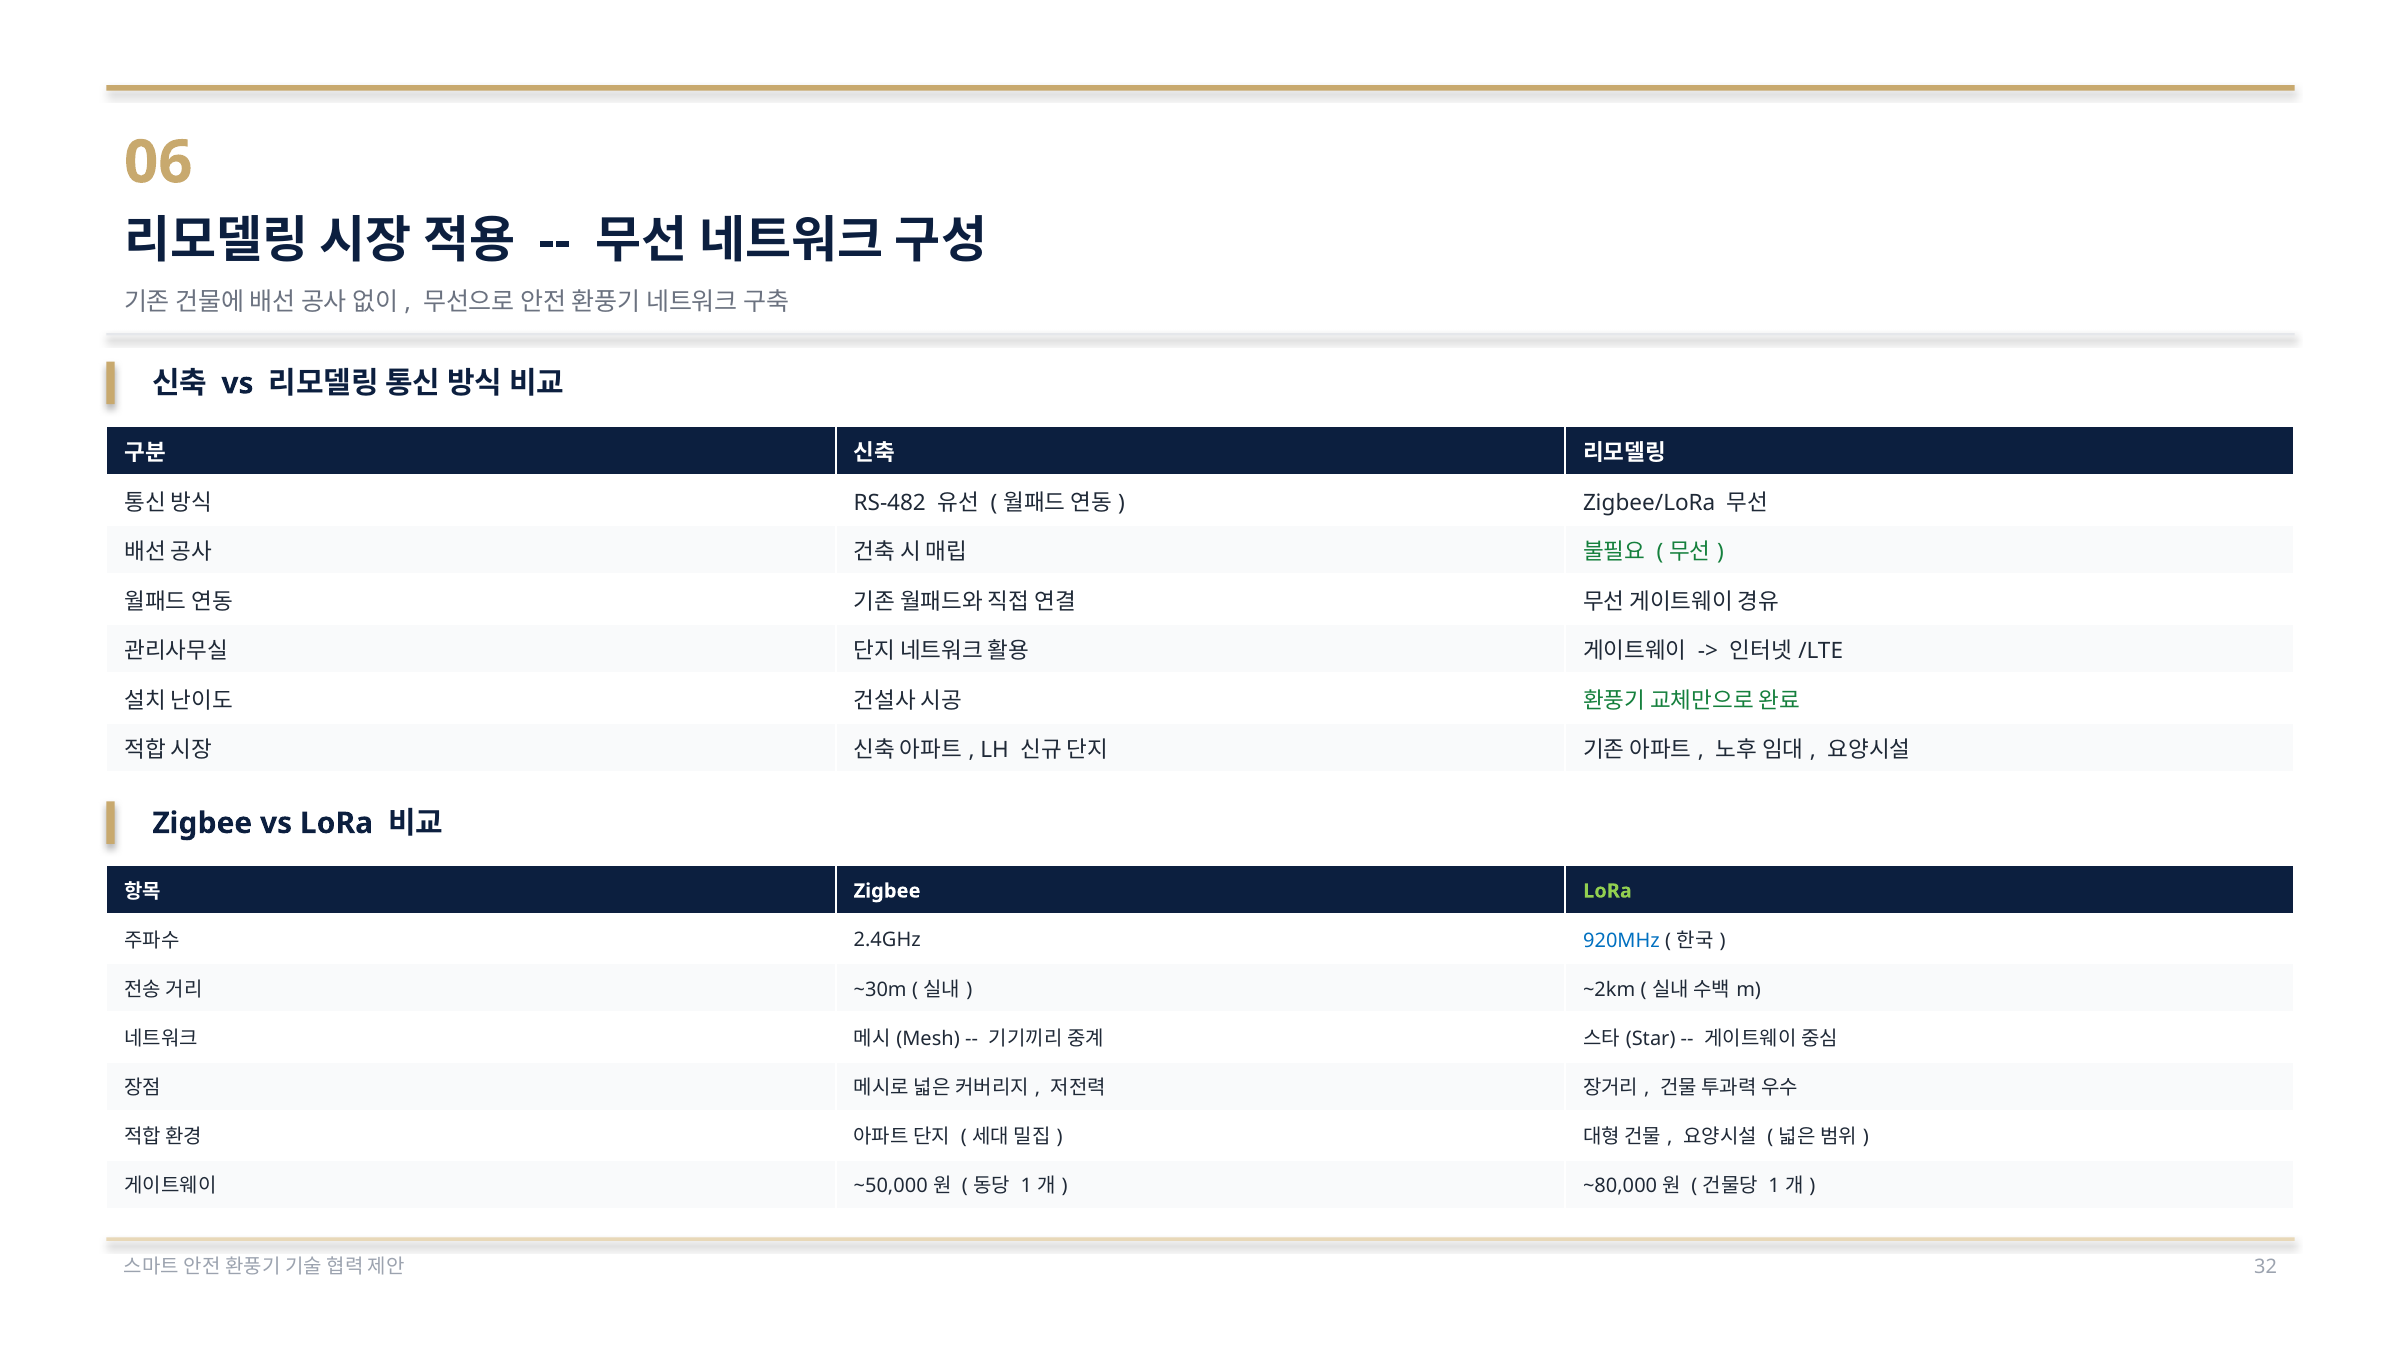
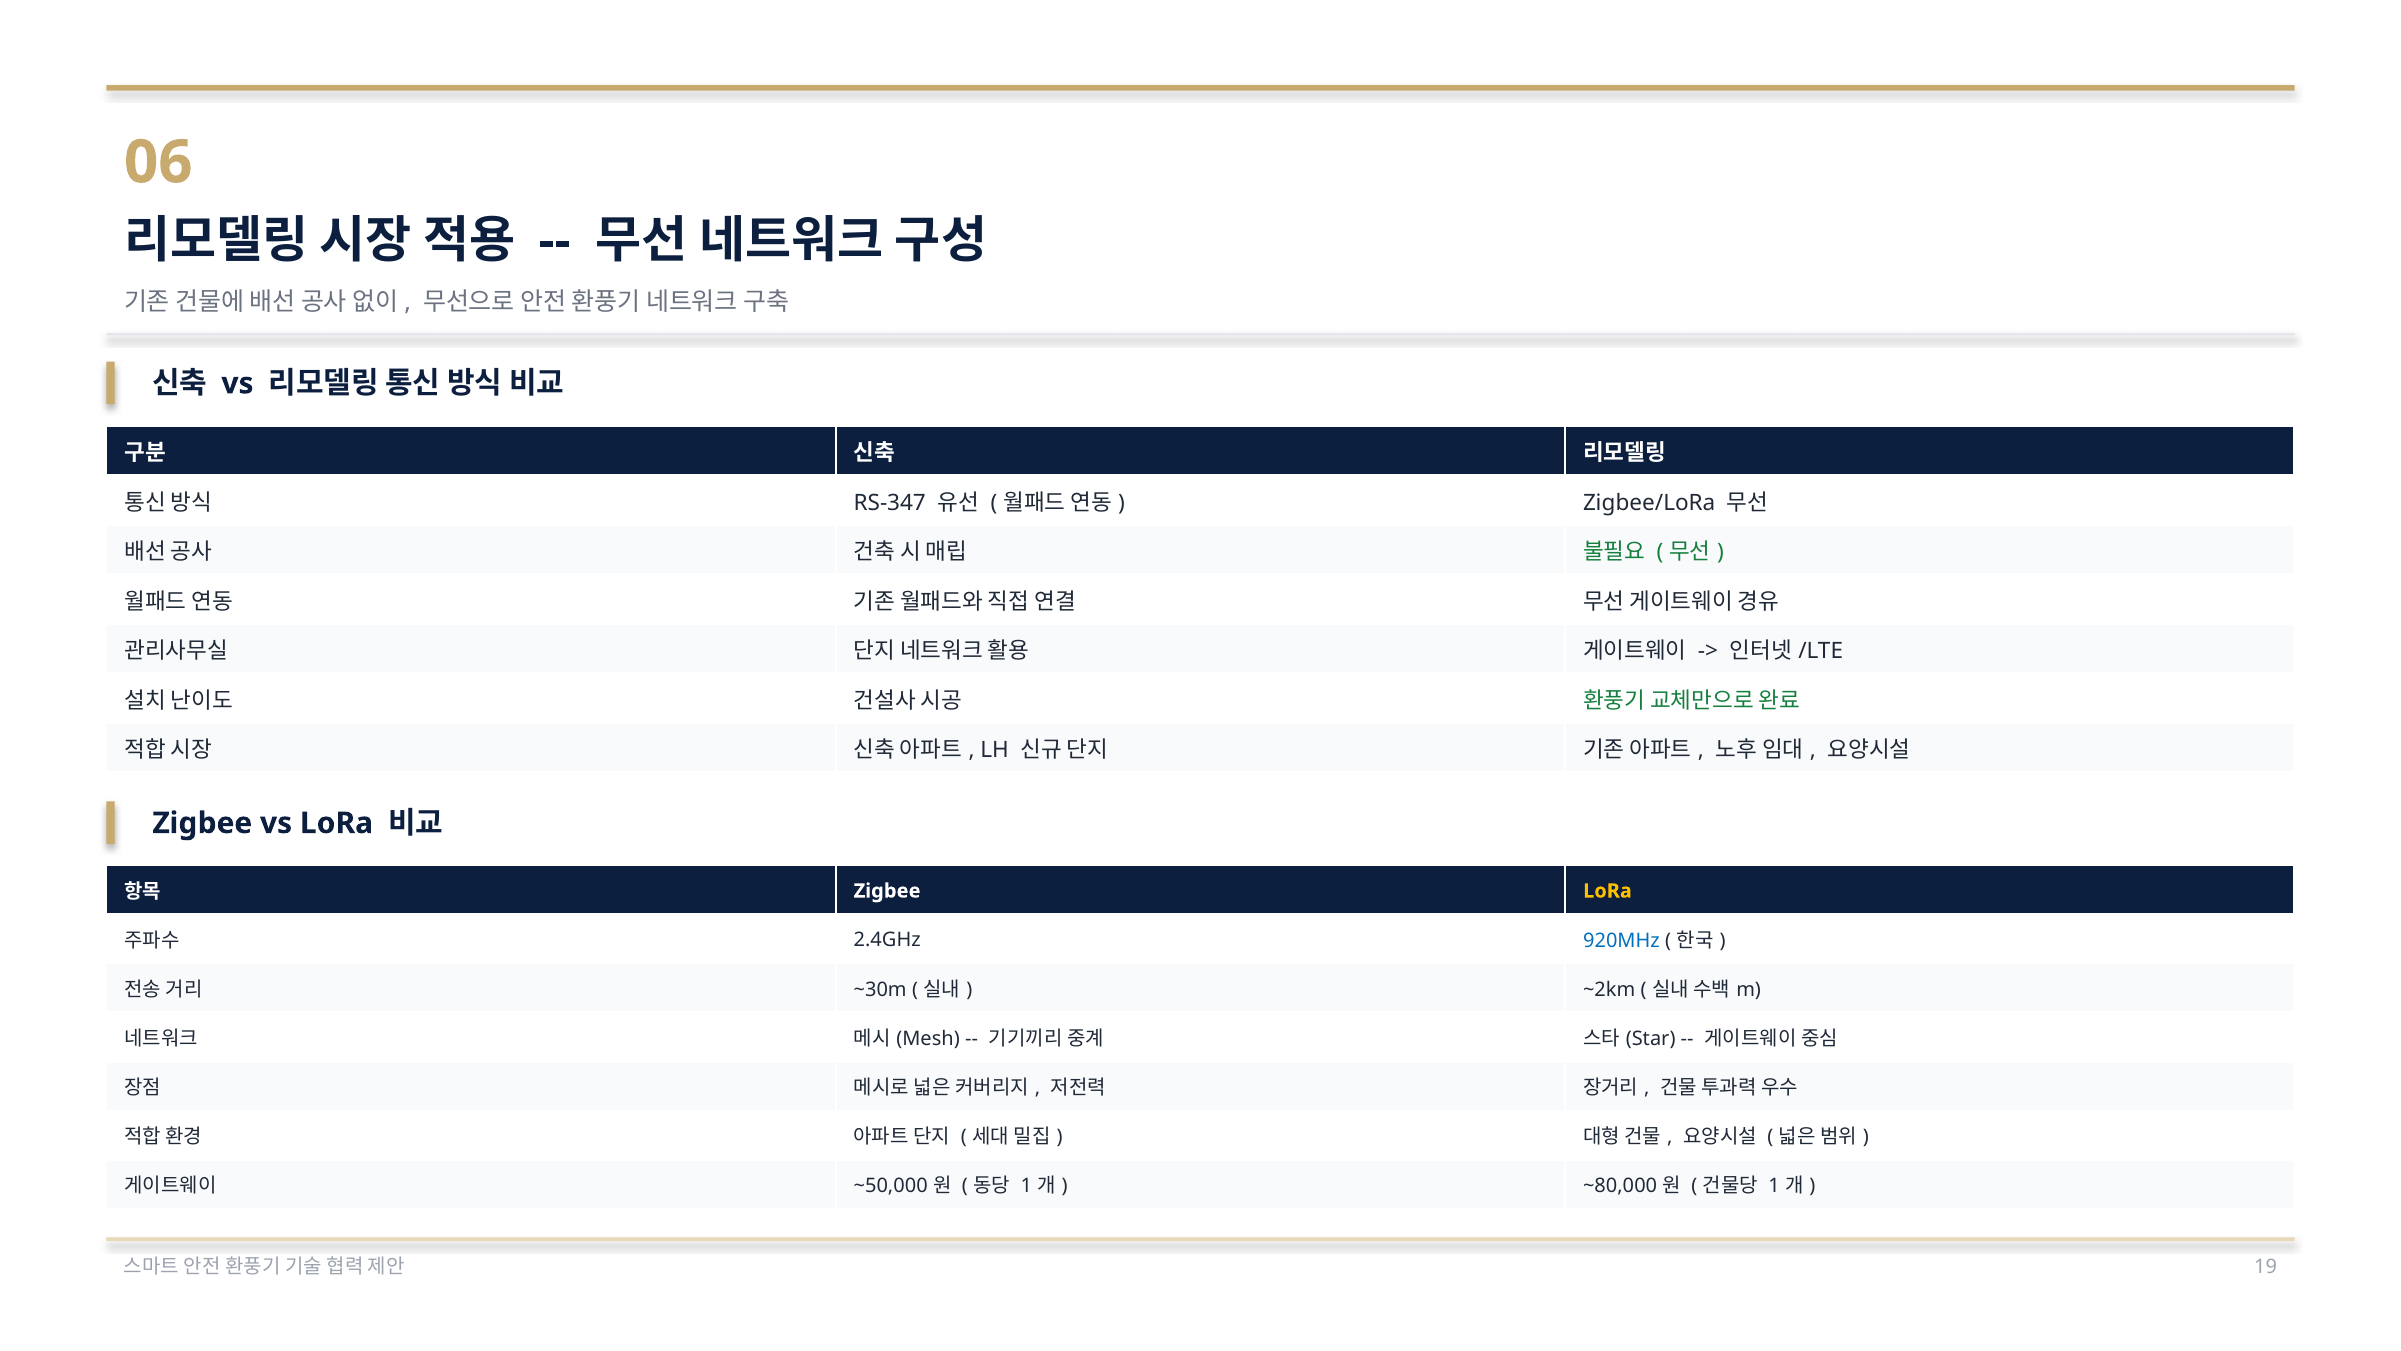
RS-482: RS-482 -> RS-347
LoRa at (1607, 891) colour: light green -> yellow
32: 32 -> 19
